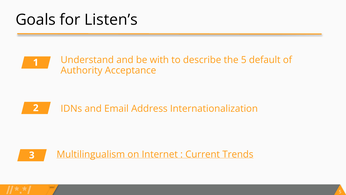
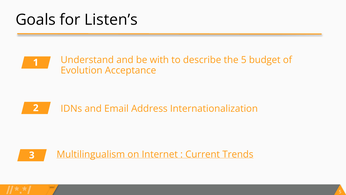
default: default -> budget
Authority: Authority -> Evolution
